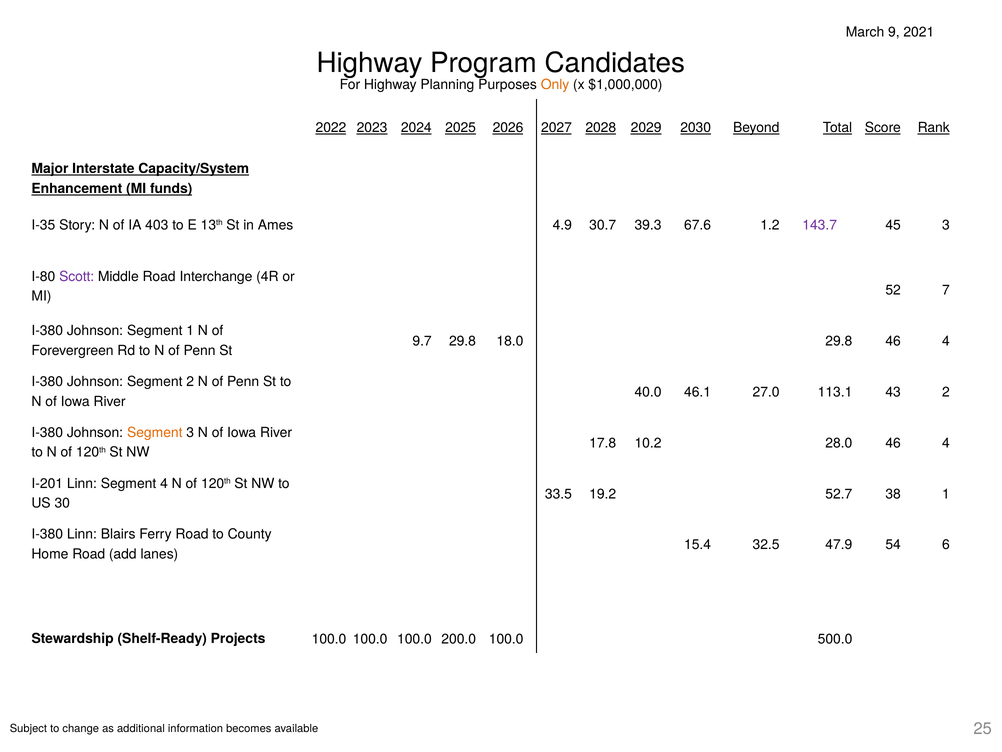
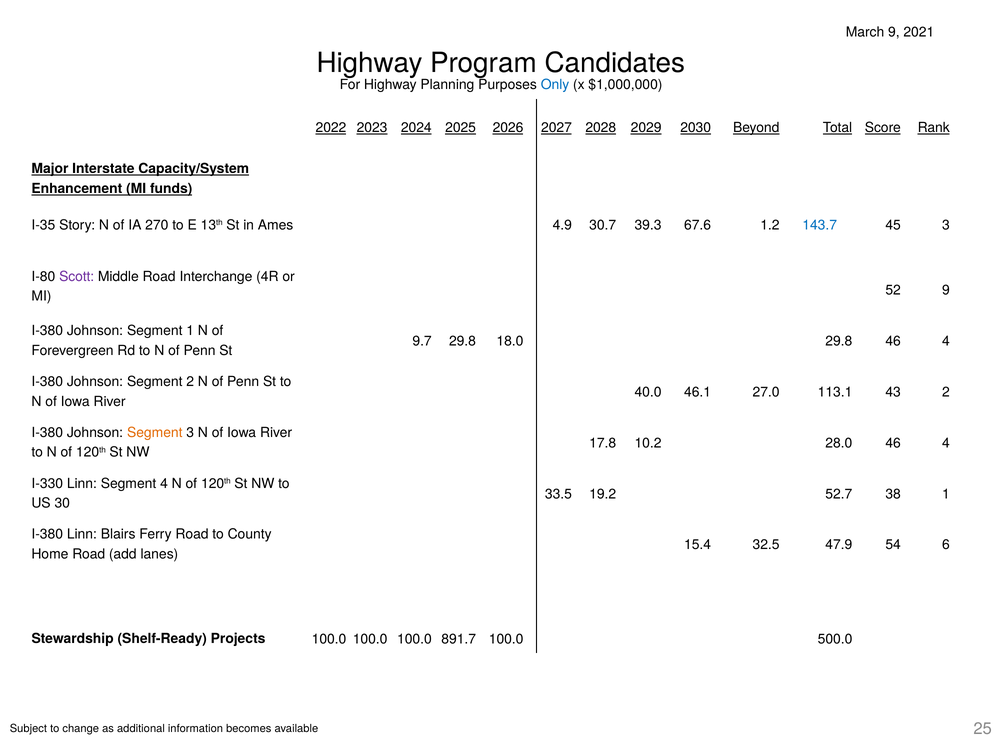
Only colour: orange -> blue
403: 403 -> 270
143.7 colour: purple -> blue
52 7: 7 -> 9
I-201: I-201 -> I-330
200.0: 200.0 -> 891.7
